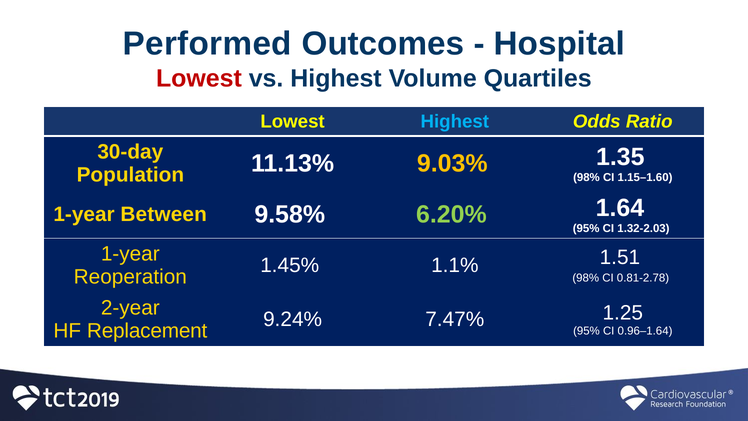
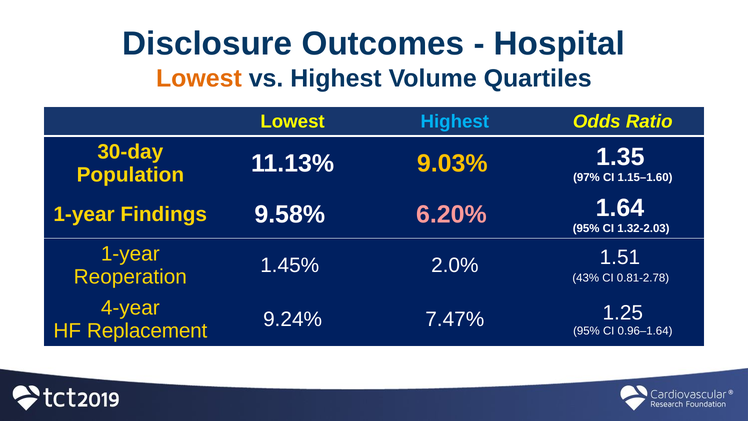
Performed: Performed -> Disclosure
Lowest at (199, 78) colour: red -> orange
98% at (586, 177): 98% -> 97%
Between: Between -> Findings
6.20% colour: light green -> pink
1.1%: 1.1% -> 2.0%
98% at (586, 278): 98% -> 43%
2-year: 2-year -> 4-year
